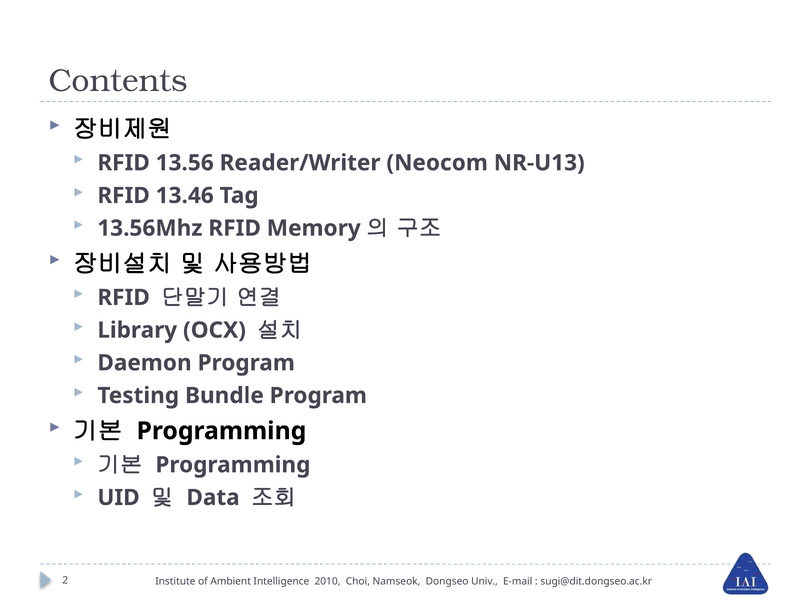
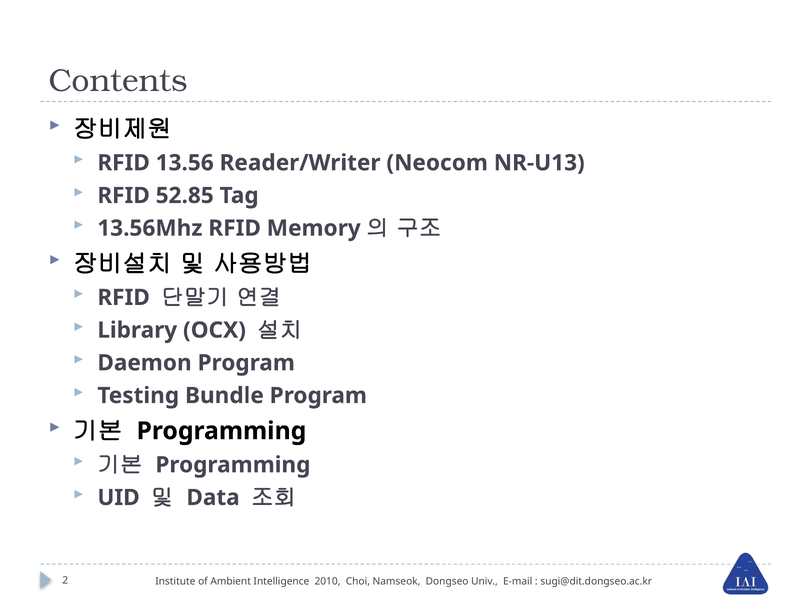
13.46: 13.46 -> 52.85
